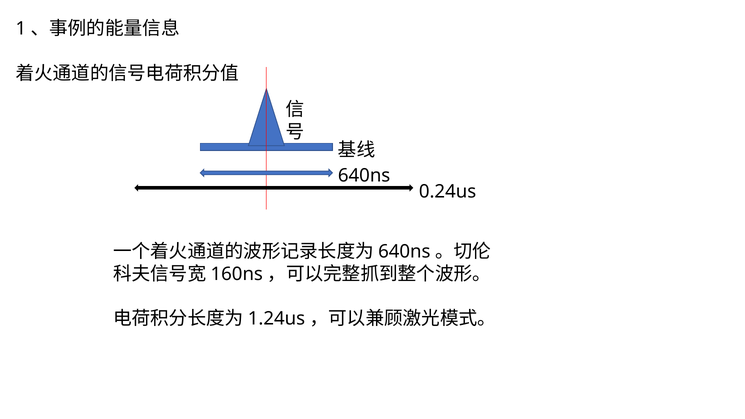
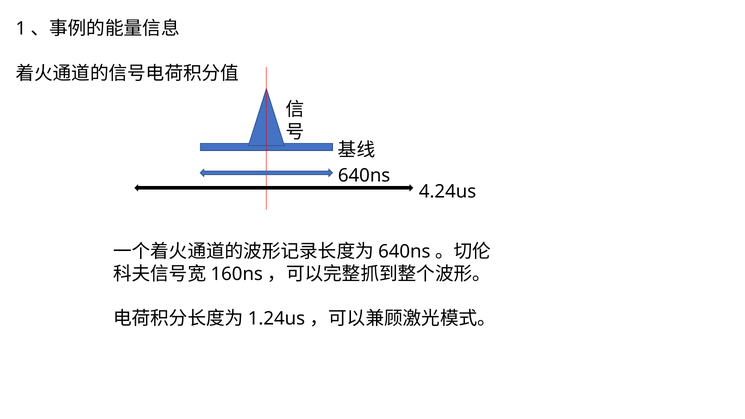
0.24us: 0.24us -> 4.24us
